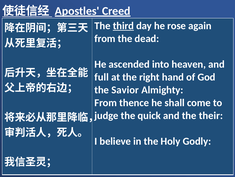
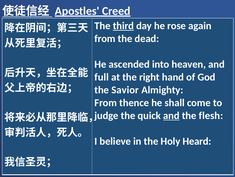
and at (171, 115) underline: none -> present
their: their -> flesh
Godly: Godly -> Heard
